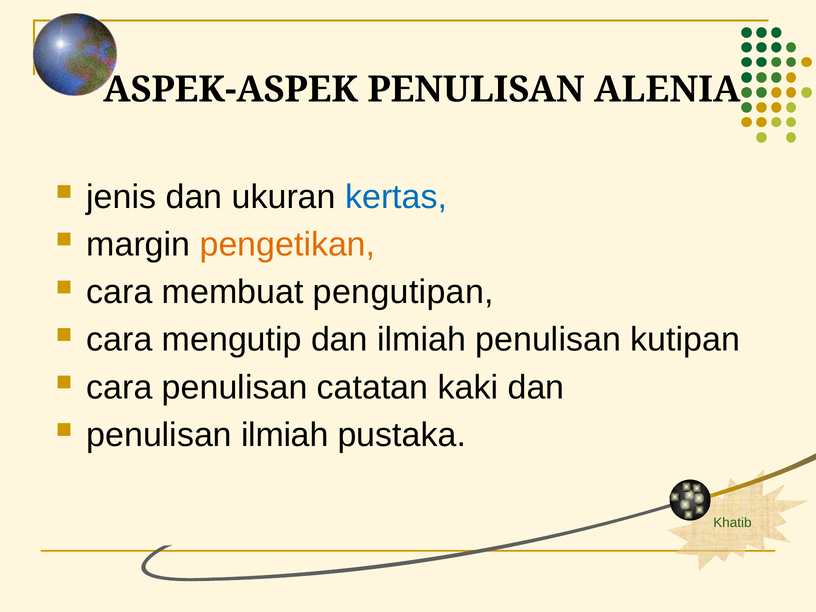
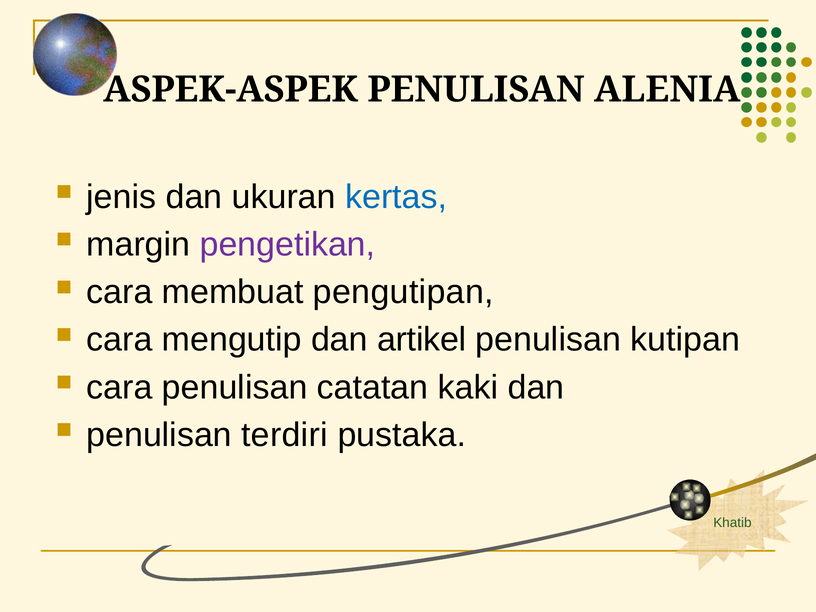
pengetikan colour: orange -> purple
dan ilmiah: ilmiah -> artikel
penulisan ilmiah: ilmiah -> terdiri
